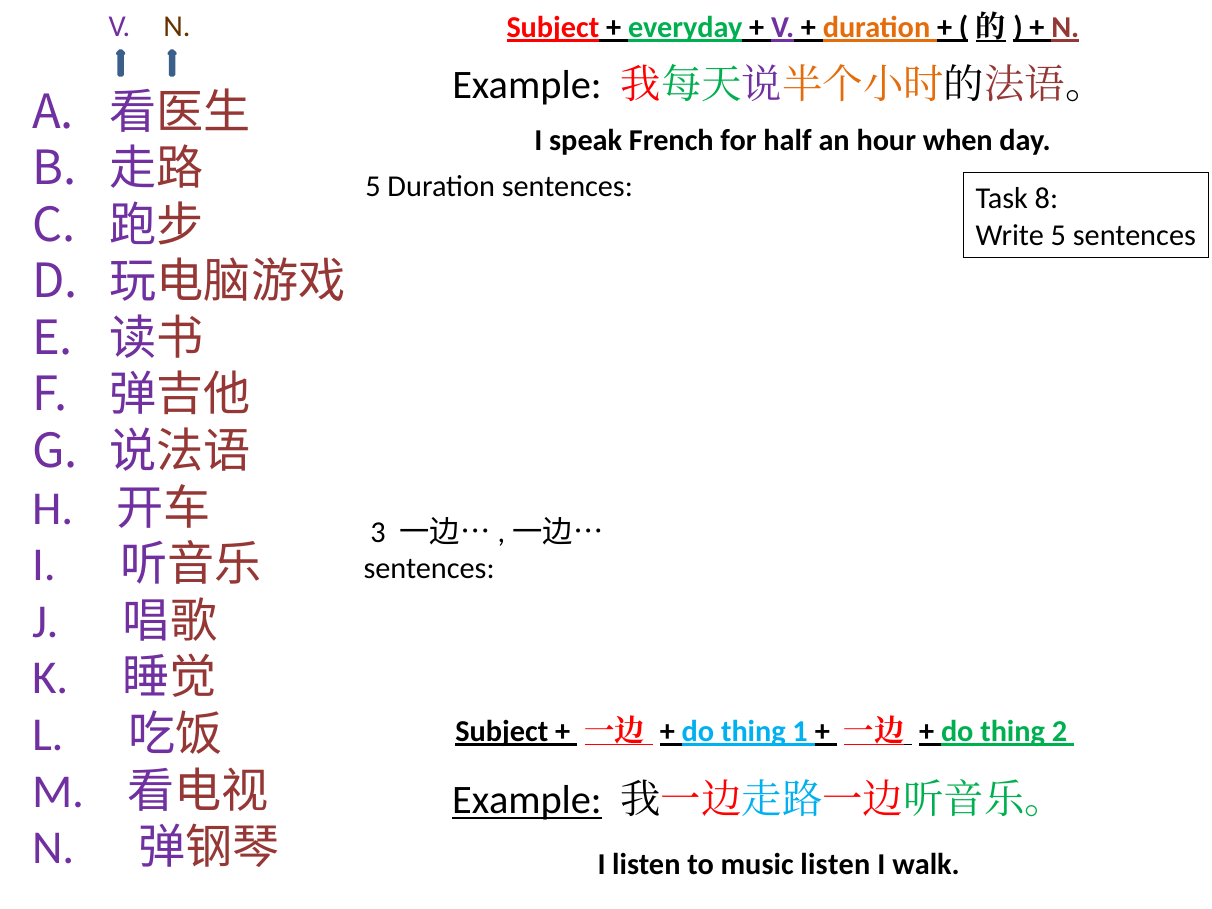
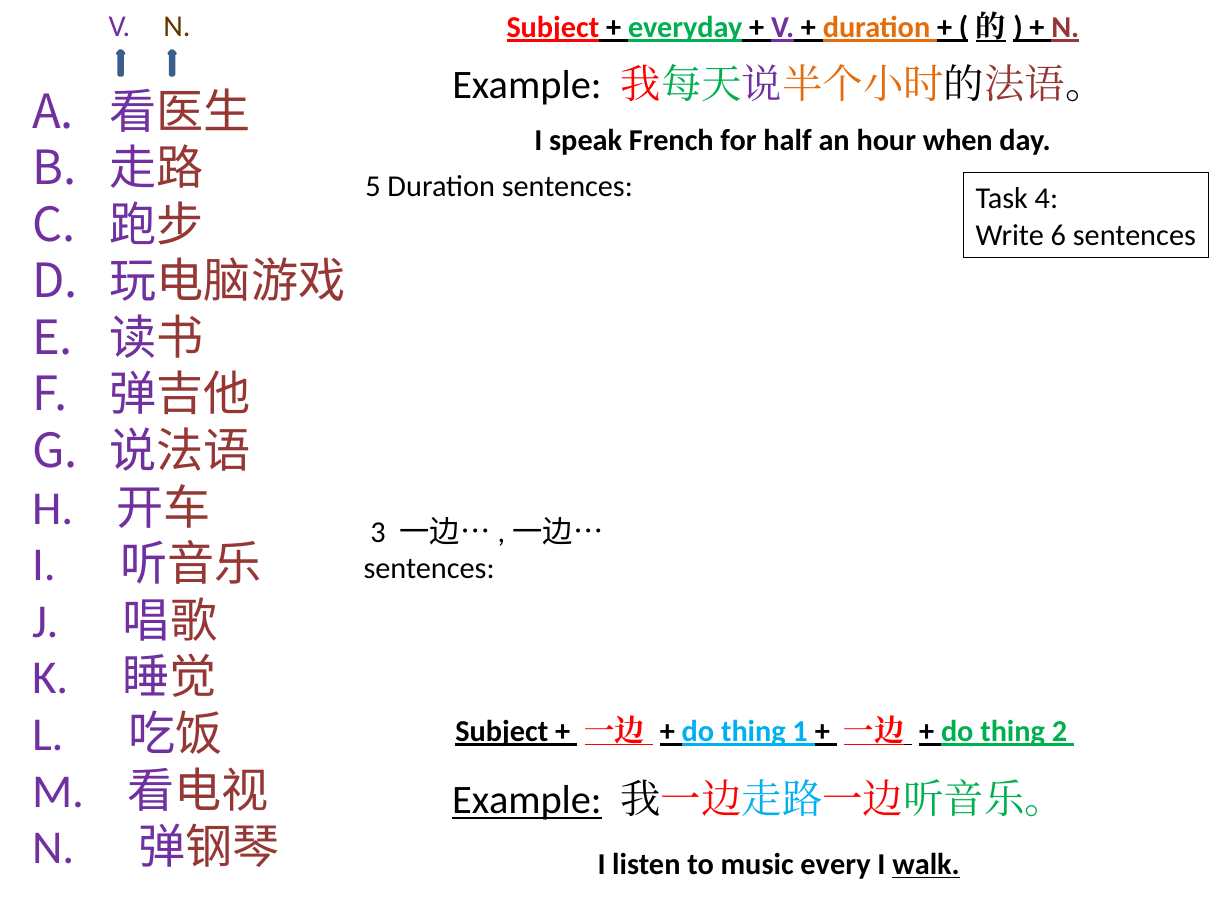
8: 8 -> 4
Write 5: 5 -> 6
music listen: listen -> every
walk underline: none -> present
